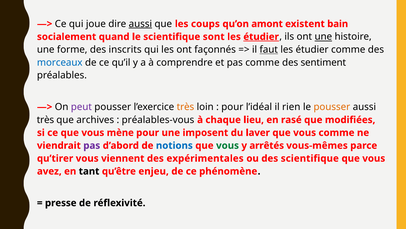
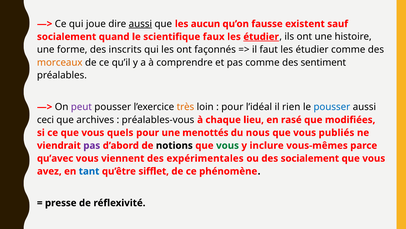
coups: coups -> aucun
amont: amont -> fausse
bain: bain -> sauf
sont: sont -> faux
une at (323, 37) underline: present -> none
faut underline: present -> none
morceaux colour: blue -> orange
pousser at (332, 107) colour: orange -> blue
très at (45, 120): très -> ceci
mène: mène -> quels
imposent: imposent -> menottés
laver: laver -> nous
vous comme: comme -> publiés
notions colour: blue -> black
arrêtés: arrêtés -> inclure
qu’tirer: qu’tirer -> qu’avec
des scientifique: scientifique -> socialement
tant colour: black -> blue
enjeu: enjeu -> sifflet
